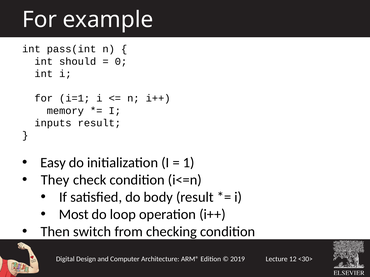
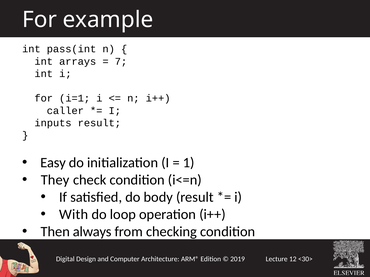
should: should -> arrays
0: 0 -> 7
memory: memory -> caller
Most: Most -> With
switch: switch -> always
